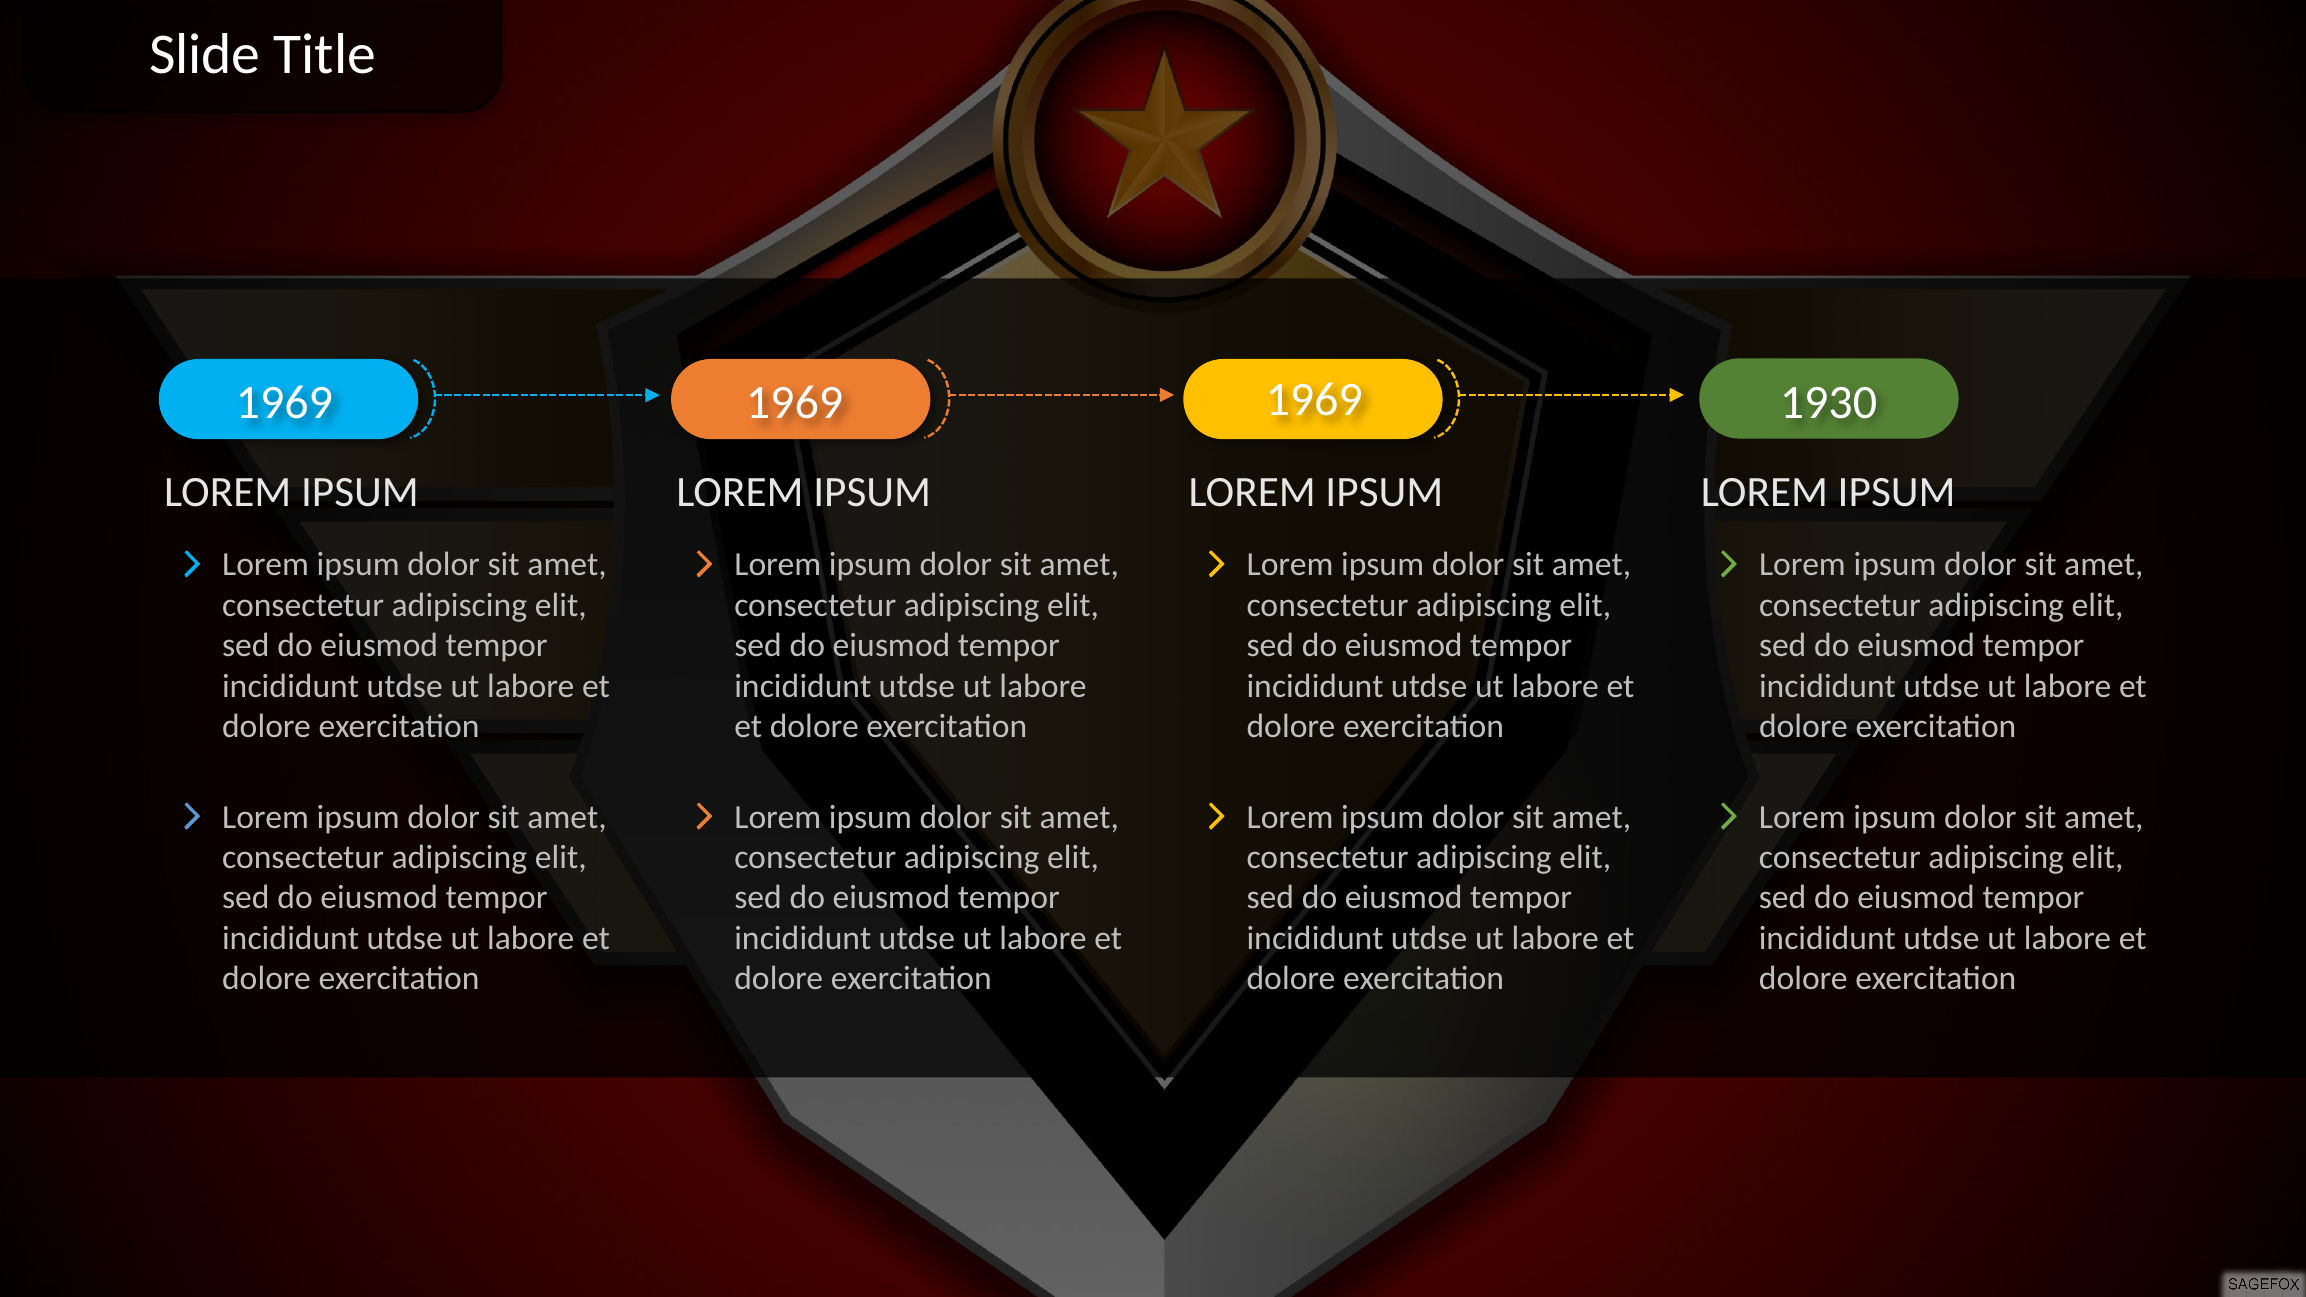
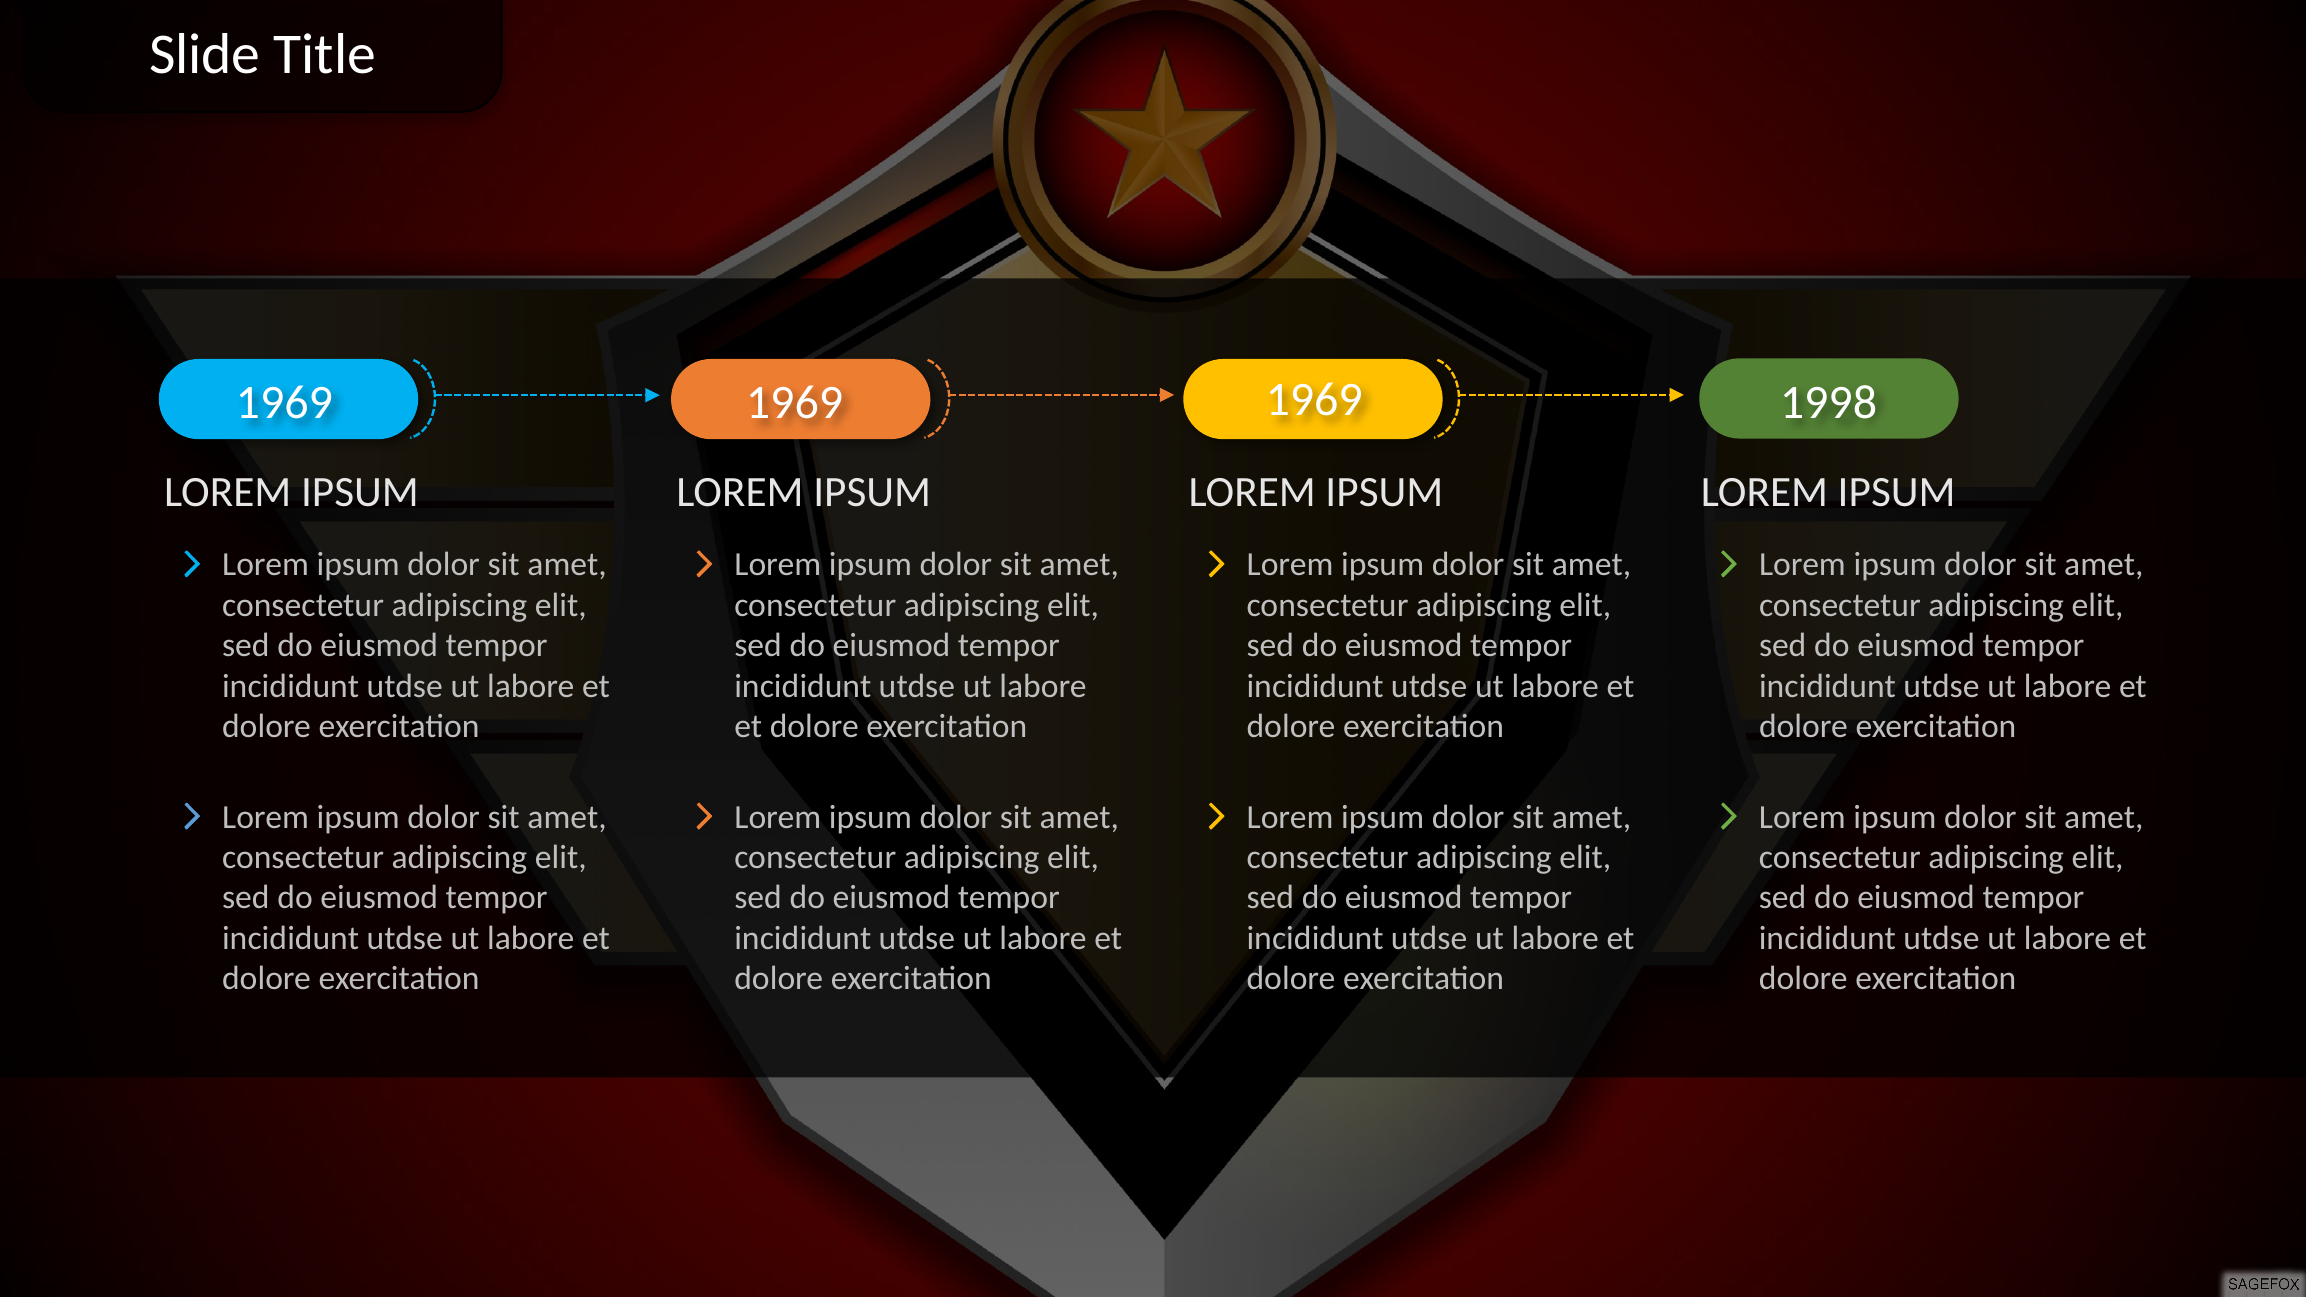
1930: 1930 -> 1998
